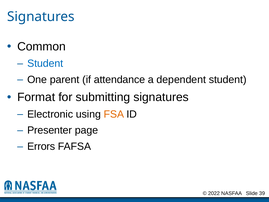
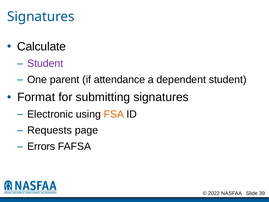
Common: Common -> Calculate
Student at (45, 63) colour: blue -> purple
Presenter: Presenter -> Requests
